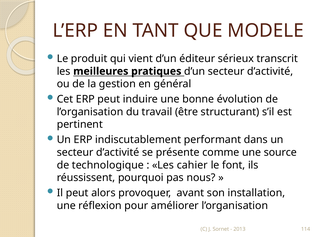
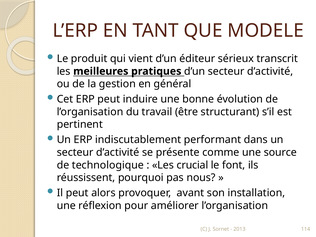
cahier: cahier -> crucial
